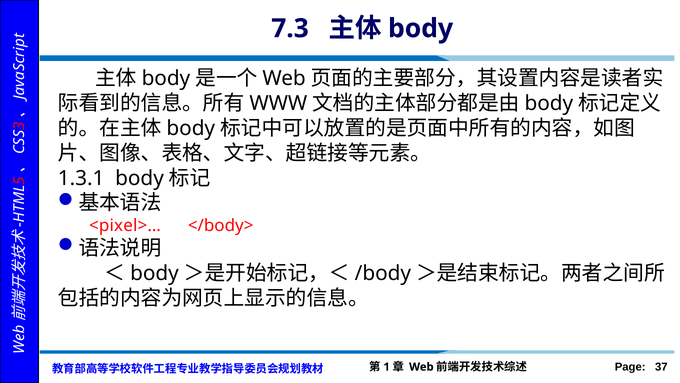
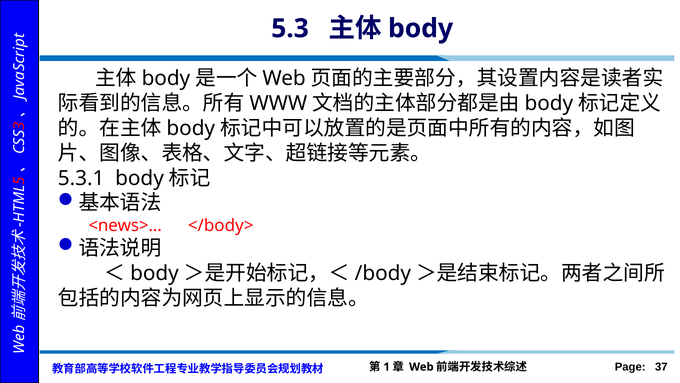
7.3: 7.3 -> 5.3
1.3.1: 1.3.1 -> 5.3.1
<pixel>…: <pixel>… -> <news>…
